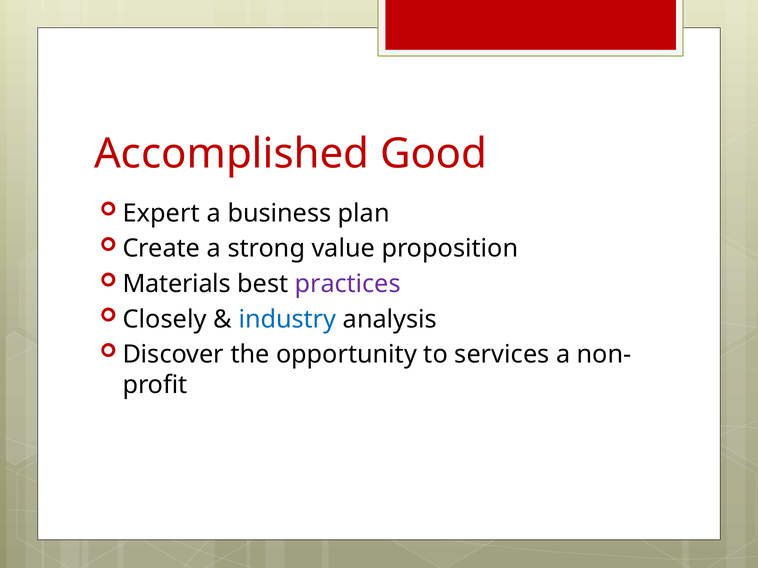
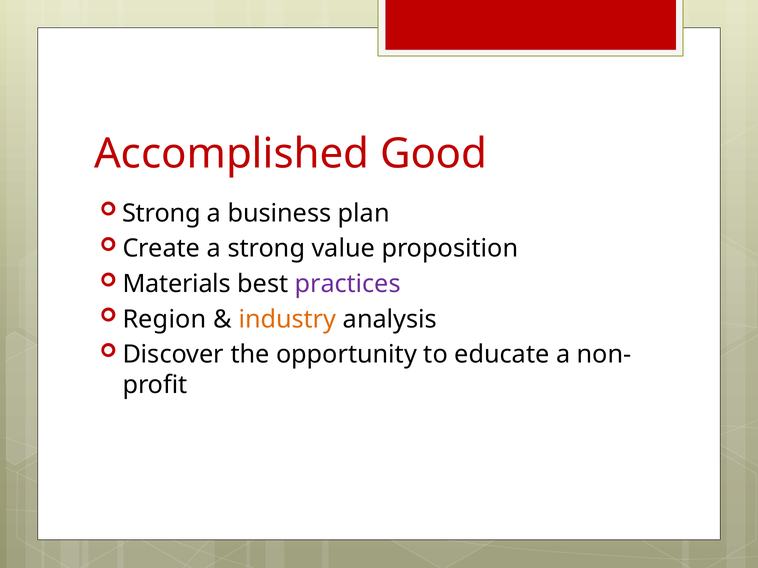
Expert at (161, 213): Expert -> Strong
Closely: Closely -> Region
industry colour: blue -> orange
services: services -> educate
